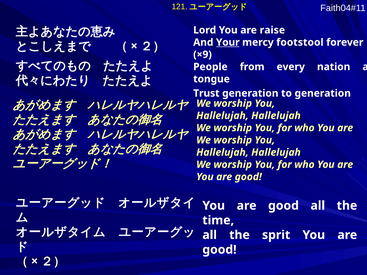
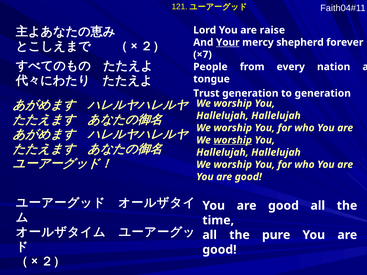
footstool: footstool -> shepherd
×9: ×9 -> ×7
worship at (233, 140) underline: none -> present
sprit: sprit -> pure
